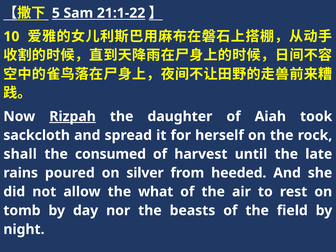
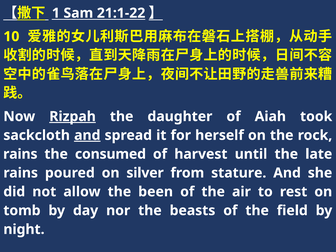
5: 5 -> 1
and at (87, 135) underline: none -> present
shall at (20, 154): shall -> rains
heeded: heeded -> stature
what: what -> been
